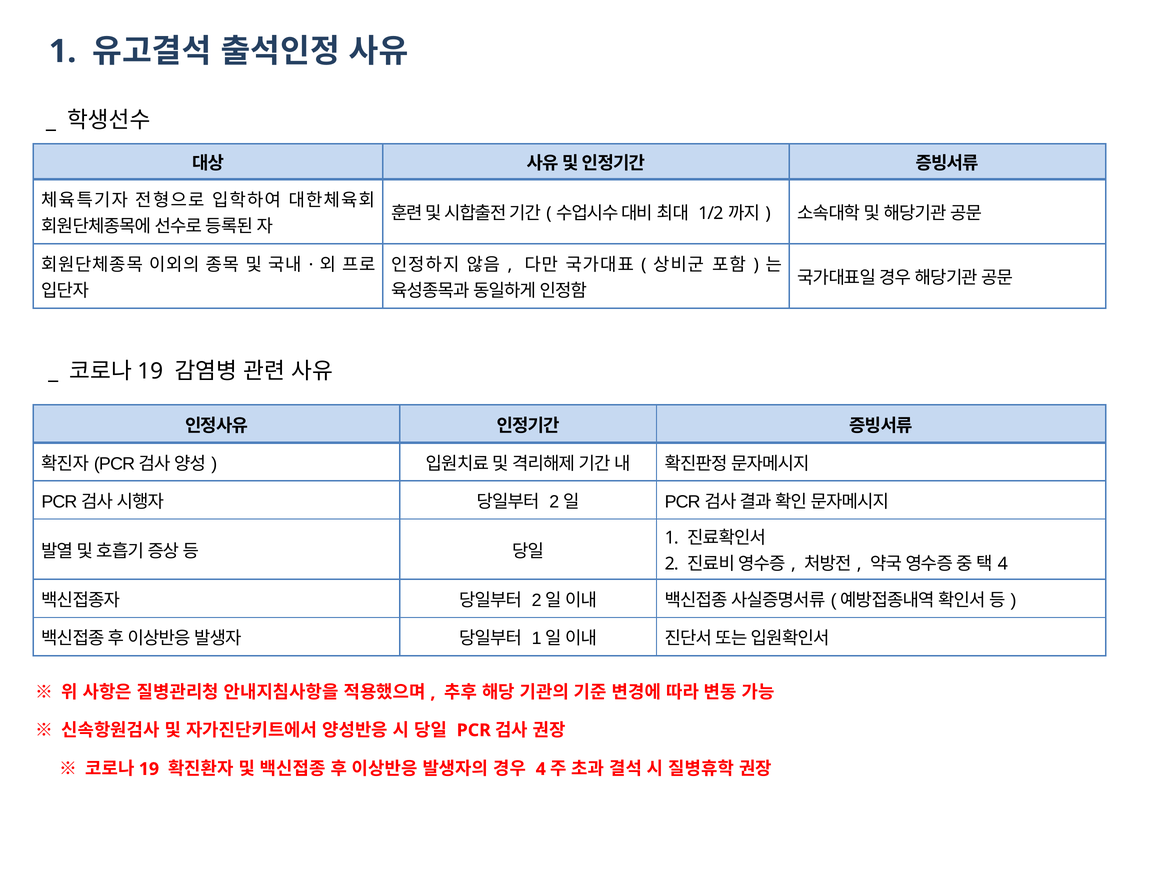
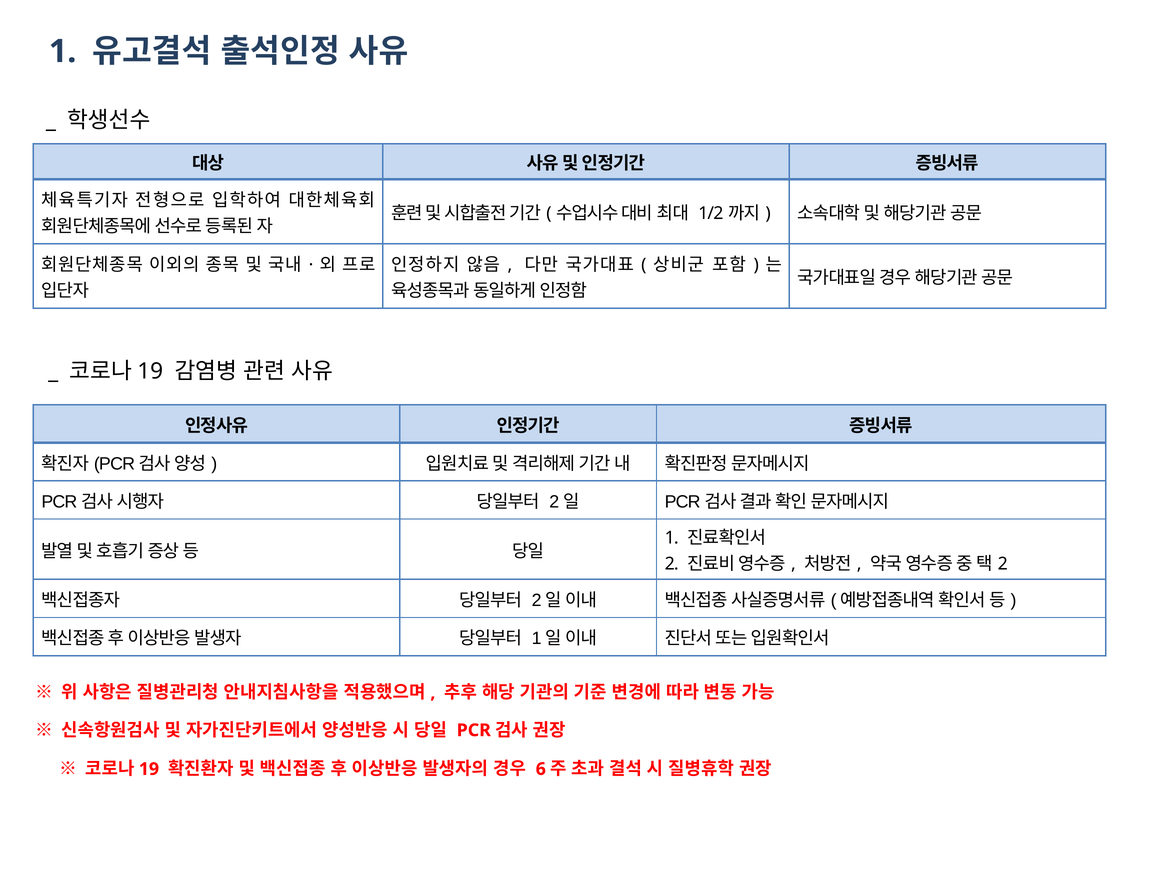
4 at (1003, 564): 4 -> 2
4 at (541, 769): 4 -> 6
